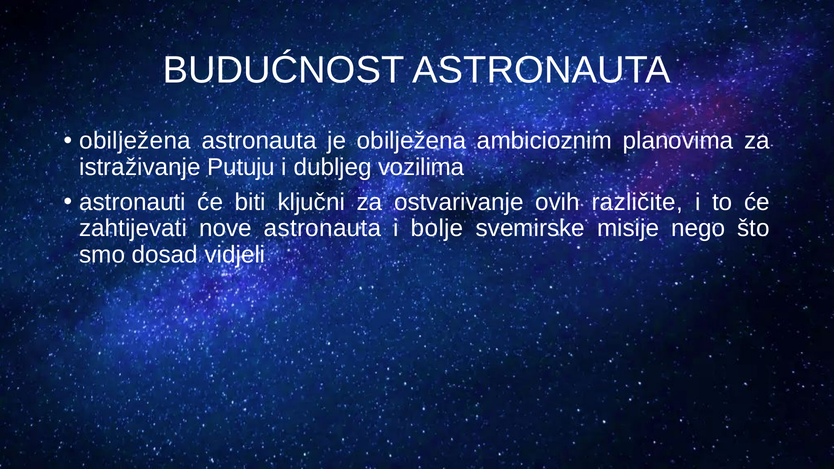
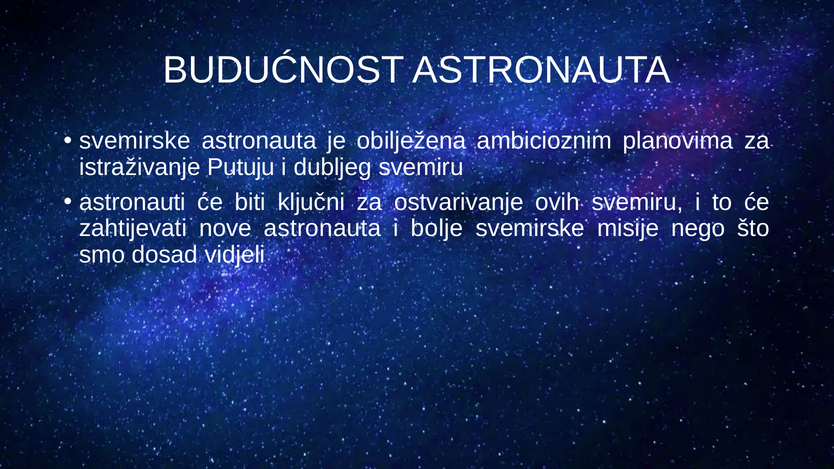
obilježena at (135, 141): obilježena -> svemirske
dubljeg vozilima: vozilima -> svemiru
ovih različite: različite -> svemiru
